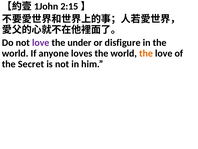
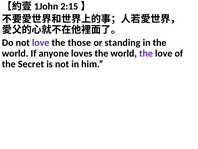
under: under -> those
disfigure: disfigure -> standing
the at (146, 53) colour: orange -> purple
